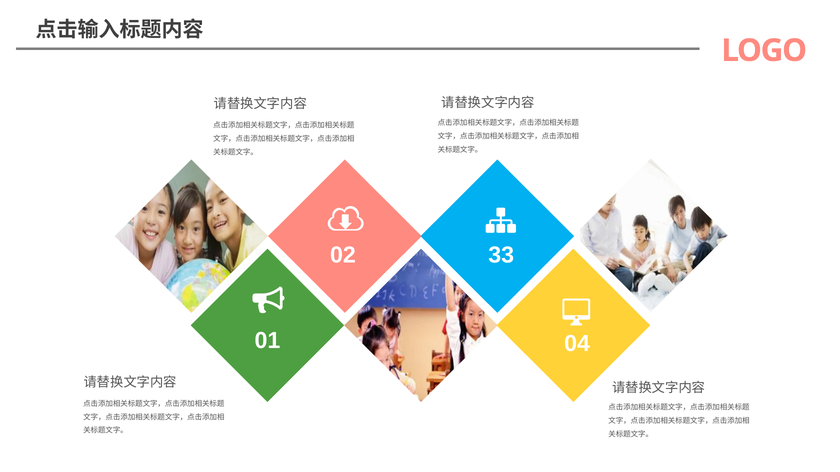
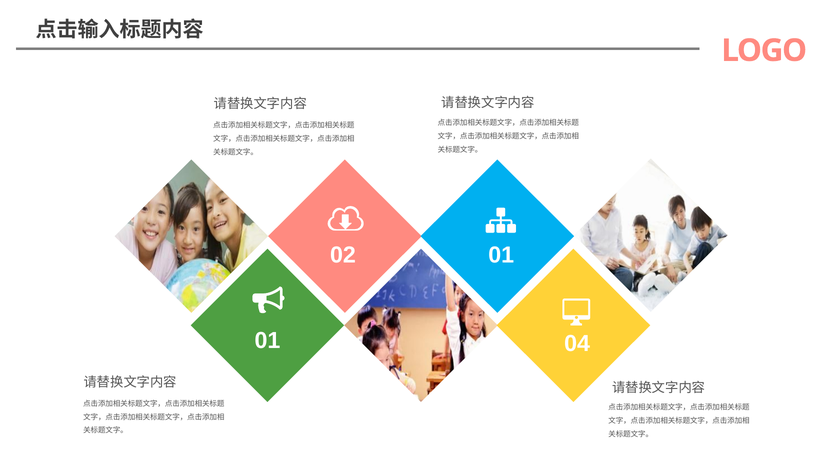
02 33: 33 -> 01
